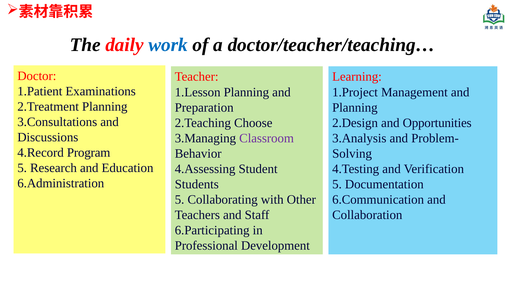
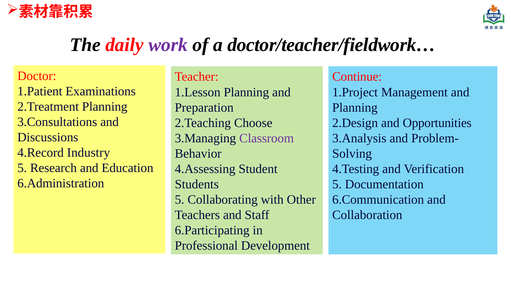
work colour: blue -> purple
doctor/teacher/teaching…: doctor/teacher/teaching… -> doctor/teacher/fieldwork…
Learning: Learning -> Continue
Program: Program -> Industry
